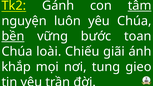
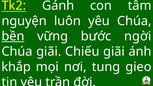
tâm underline: present -> none
toan: toan -> ngời
Chúa loài: loài -> giãi
